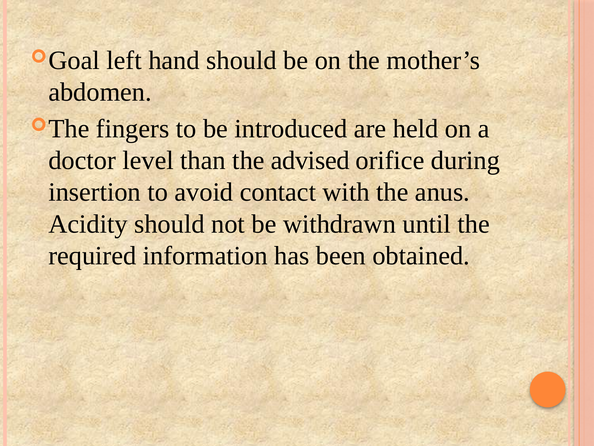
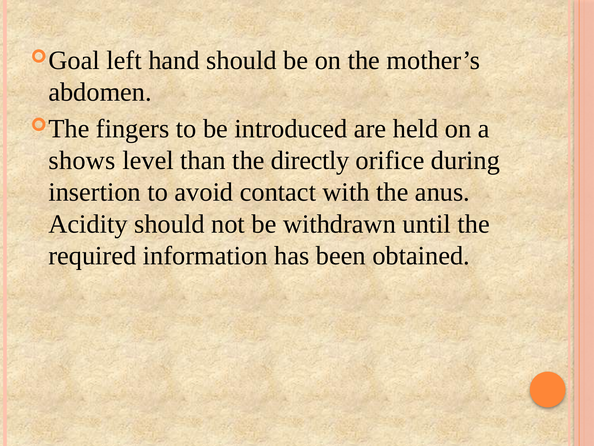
doctor: doctor -> shows
advised: advised -> directly
